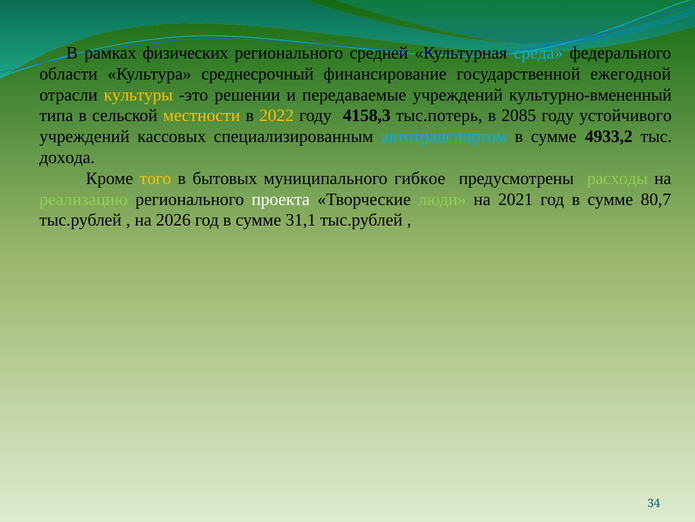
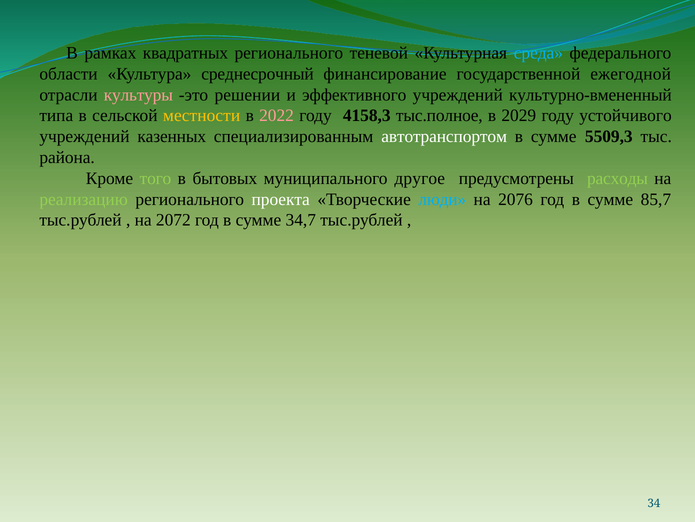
физических: физических -> квадратных
средней: средней -> теневой
культуры colour: yellow -> pink
передаваемые: передаваемые -> эффективного
2022 colour: yellow -> pink
тыс.потерь: тыс.потерь -> тыс.полное
2085: 2085 -> 2029
кассовых: кассовых -> казенных
автотранспортом colour: light blue -> white
4933,2: 4933,2 -> 5509,3
дохода: дохода -> района
того colour: yellow -> light green
гибкое: гибкое -> другое
люди colour: light green -> light blue
2021: 2021 -> 2076
80,7: 80,7 -> 85,7
2026: 2026 -> 2072
31,1: 31,1 -> 34,7
